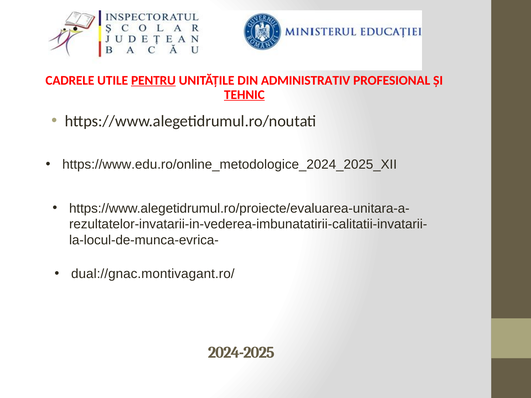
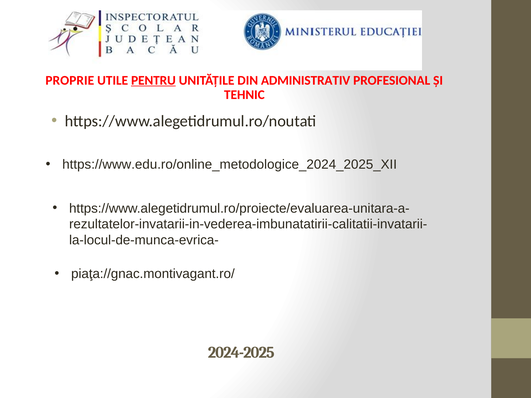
CADRELE: CADRELE -> PROPRIE
TEHNIC underline: present -> none
dual://gnac.montivagant.ro/: dual://gnac.montivagant.ro/ -> piaţa://gnac.montivagant.ro/
